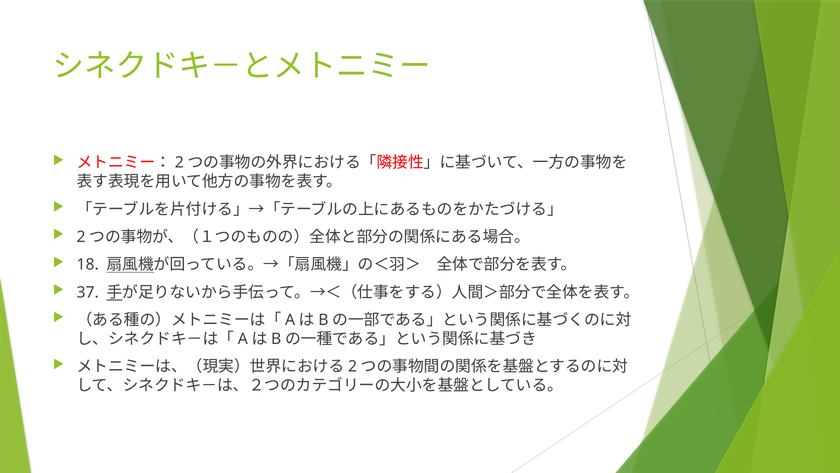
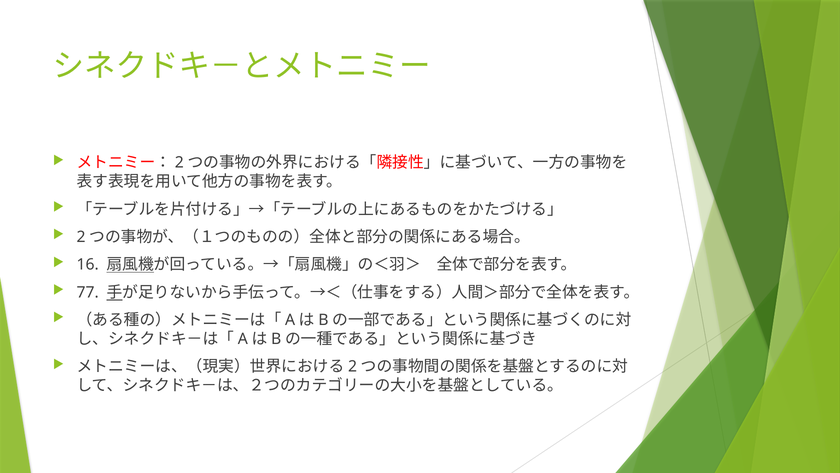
18: 18 -> 16
37: 37 -> 77
